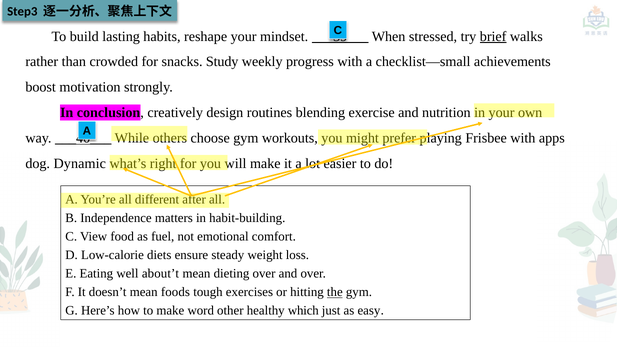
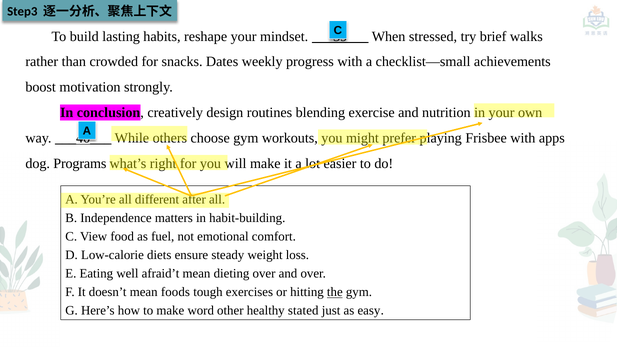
brief underline: present -> none
Study: Study -> Dates
Dynamic: Dynamic -> Programs
about’t: about’t -> afraid’t
which: which -> stated
